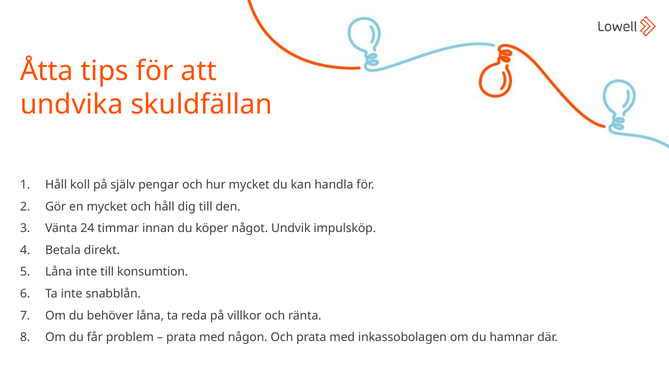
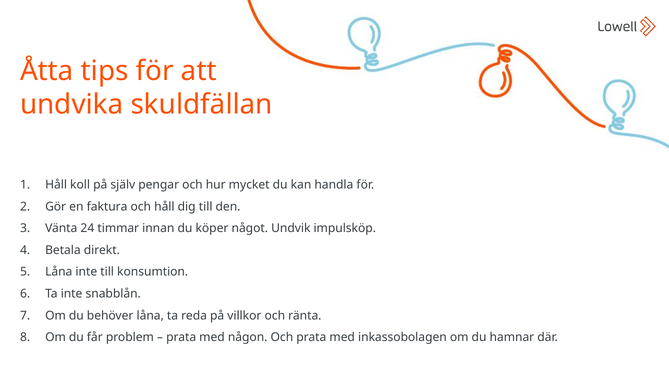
en mycket: mycket -> faktura
